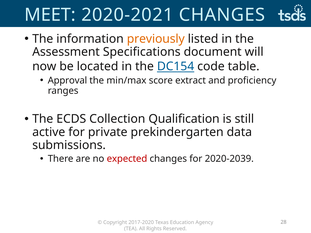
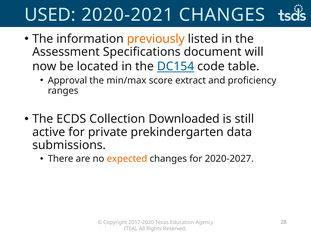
MEET: MEET -> USED
Qualification: Qualification -> Downloaded
expected colour: red -> orange
2020-2039: 2020-2039 -> 2020-2027
